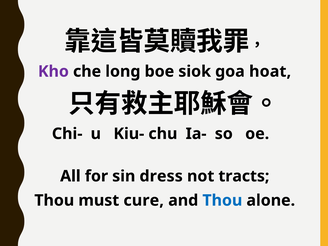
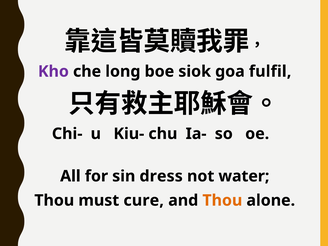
hoat: hoat -> fulfil
tracts: tracts -> water
Thou at (222, 200) colour: blue -> orange
